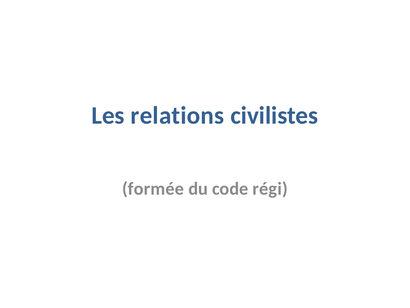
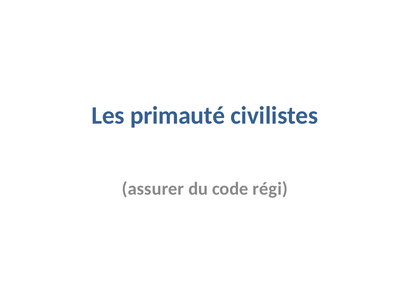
relations: relations -> primauté
formée: formée -> assurer
